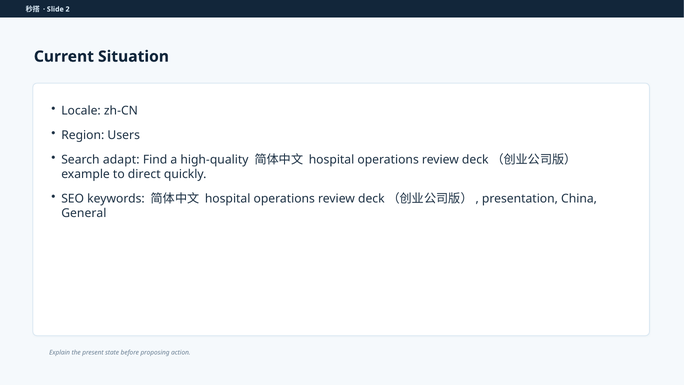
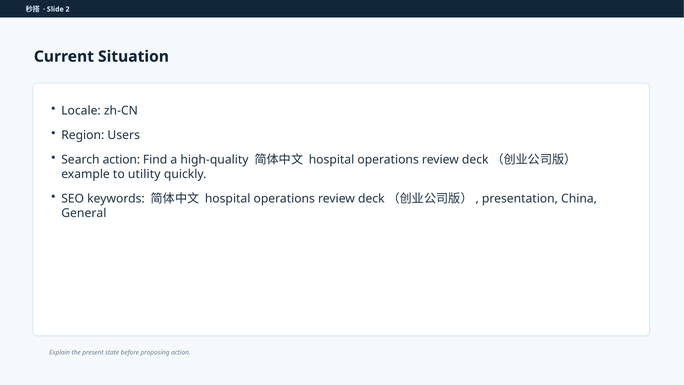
Search adapt: adapt -> action
direct: direct -> utility
